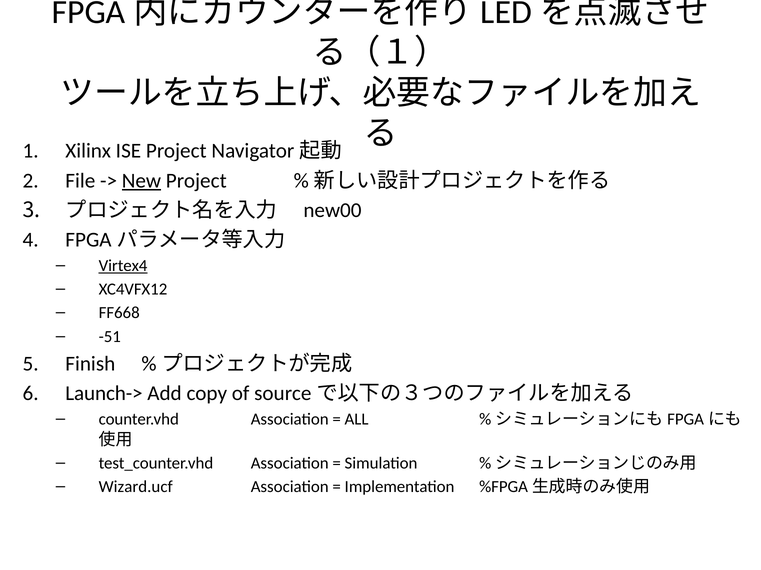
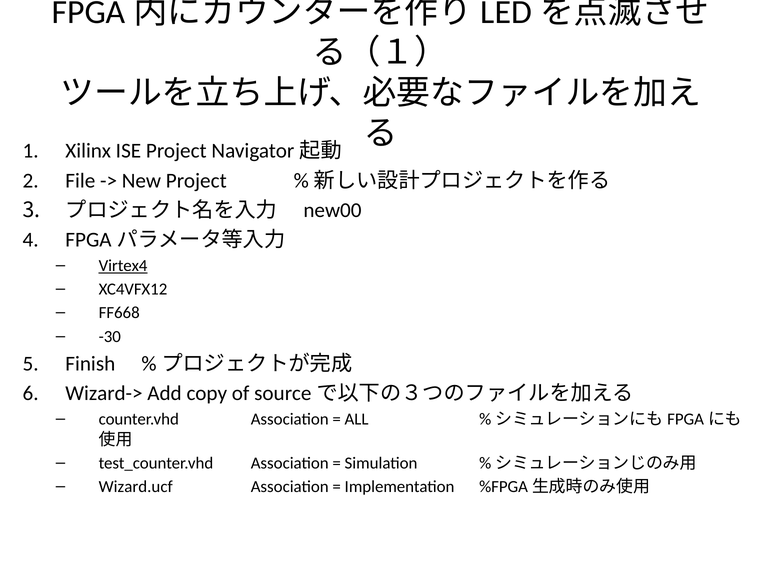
New underline: present -> none
-51: -51 -> -30
Launch->: Launch-> -> Wizard->
